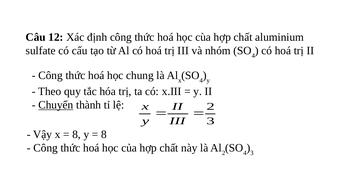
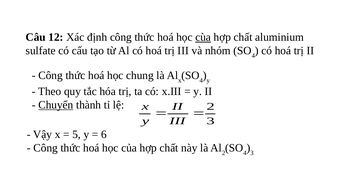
cùa underline: none -> present
8 at (77, 134): 8 -> 5
8 at (104, 134): 8 -> 6
